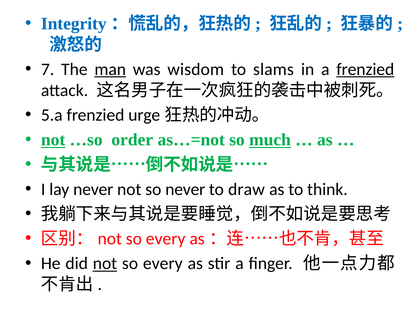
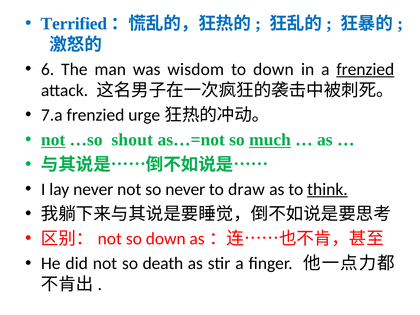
Integrity: Integrity -> Terrified
7: 7 -> 6
man underline: present -> none
to slams: slams -> down
5.a: 5.a -> 7.a
order: order -> shout
think underline: none -> present
every at (166, 239): every -> down
not at (105, 264) underline: present -> none
every at (163, 264): every -> death
